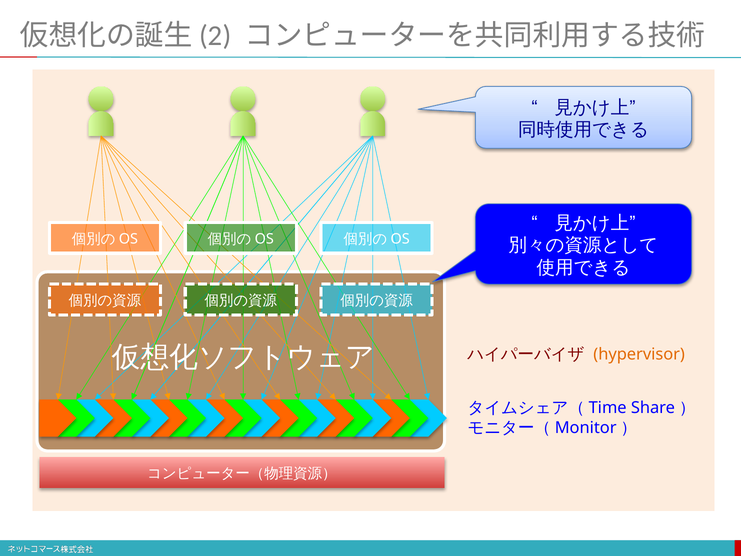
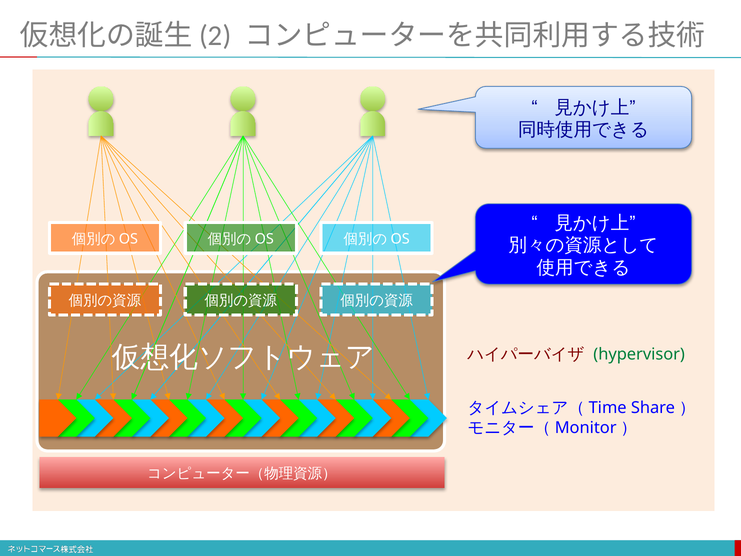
hypervisor colour: orange -> green
